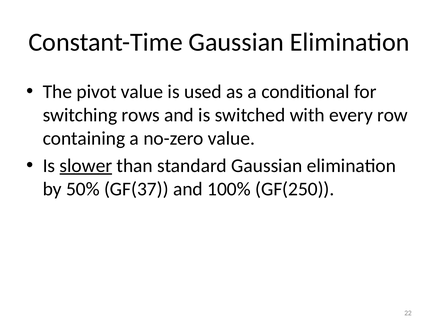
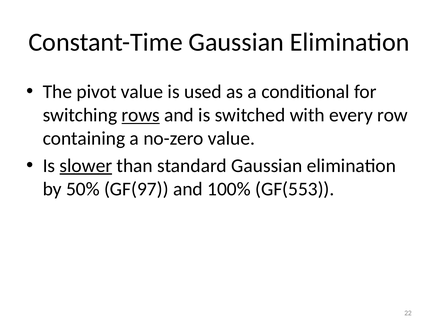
rows underline: none -> present
GF(37: GF(37 -> GF(97
GF(250: GF(250 -> GF(553
